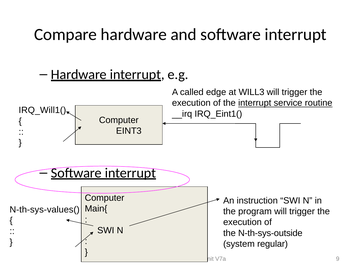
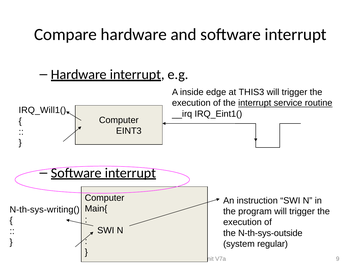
called: called -> inside
WILL3: WILL3 -> THIS3
N-th-sys-values(: N-th-sys-values( -> N-th-sys-writing(
